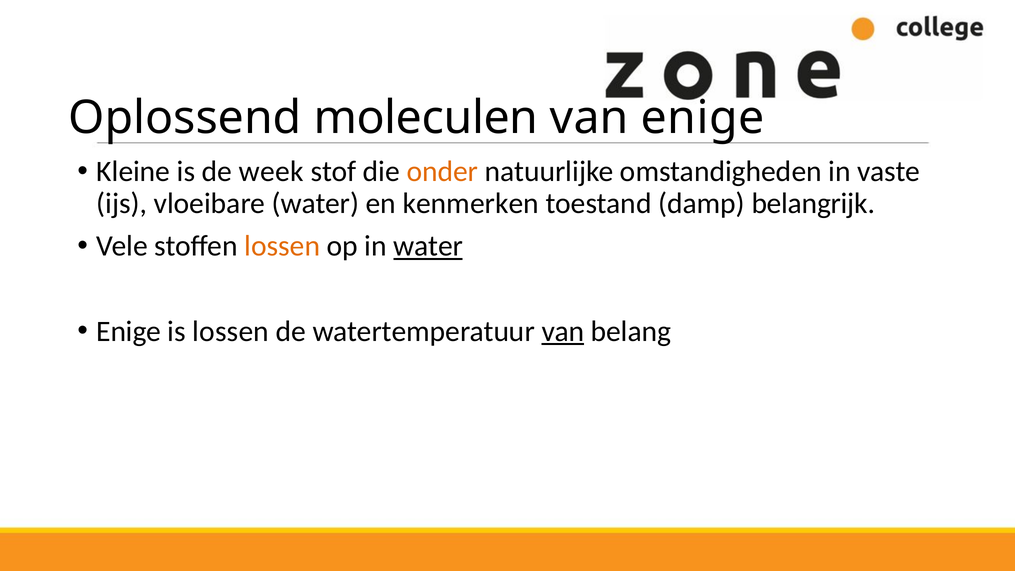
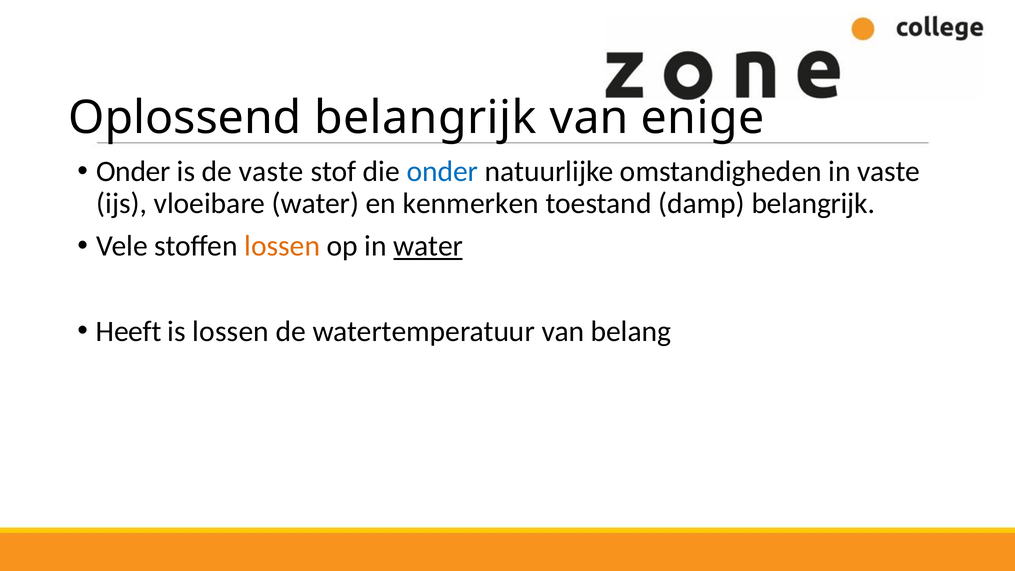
Oplossend moleculen: moleculen -> belangrijk
Kleine at (133, 172): Kleine -> Onder
de week: week -> vaste
onder at (442, 172) colour: orange -> blue
Enige at (129, 331): Enige -> Heeft
van at (563, 331) underline: present -> none
